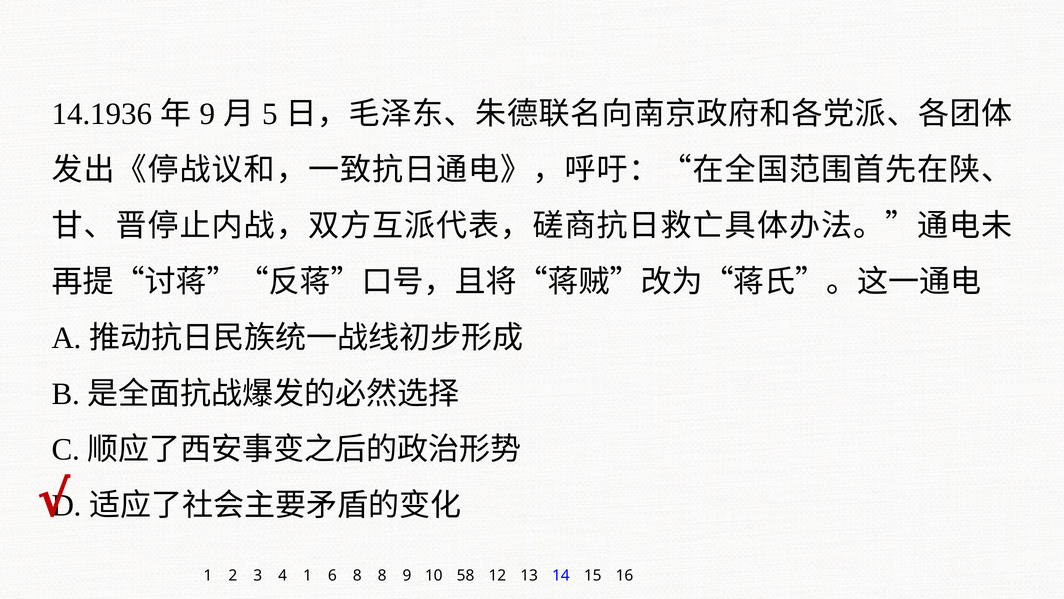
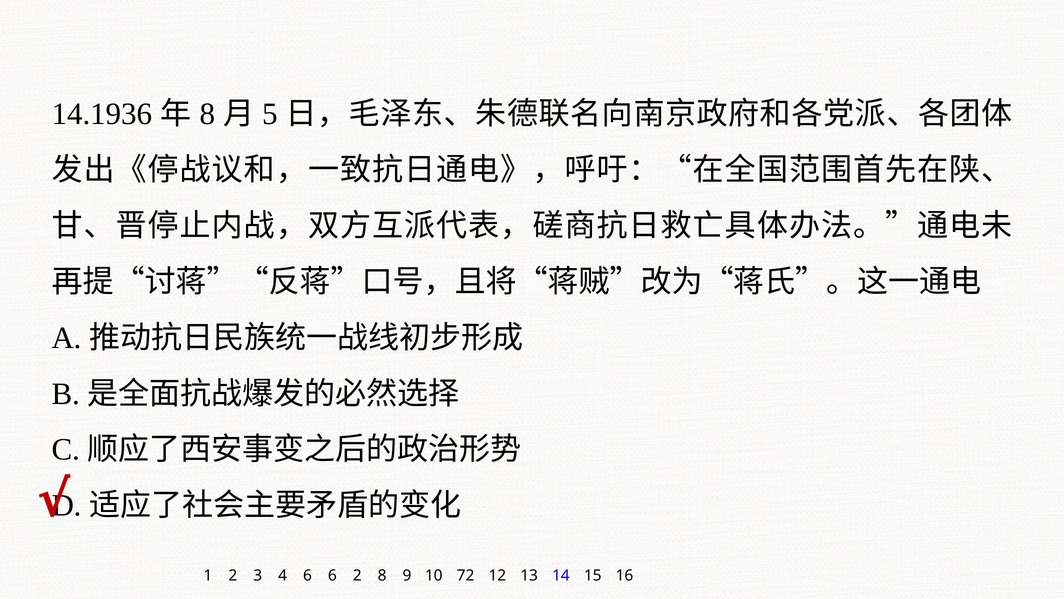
9 at (207, 114): 9 -> 8
4 1: 1 -> 6
6 8: 8 -> 2
58: 58 -> 72
